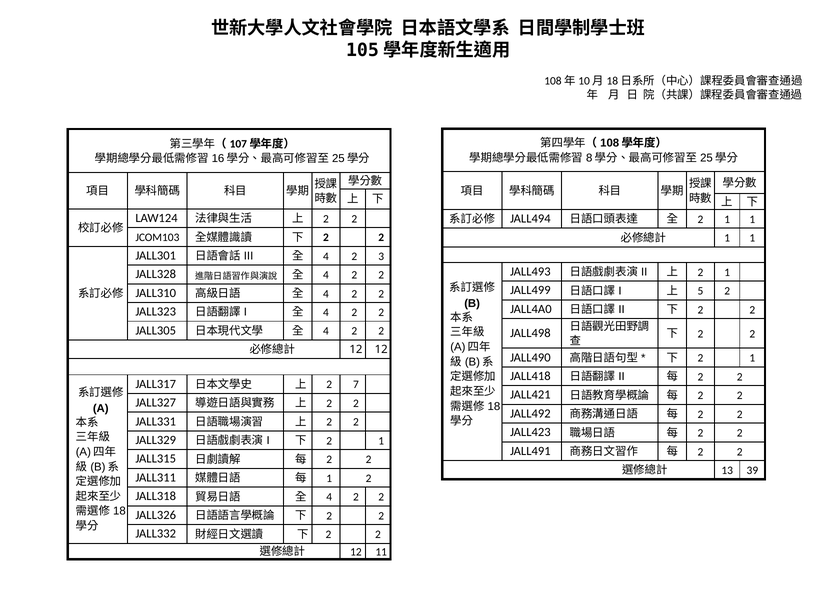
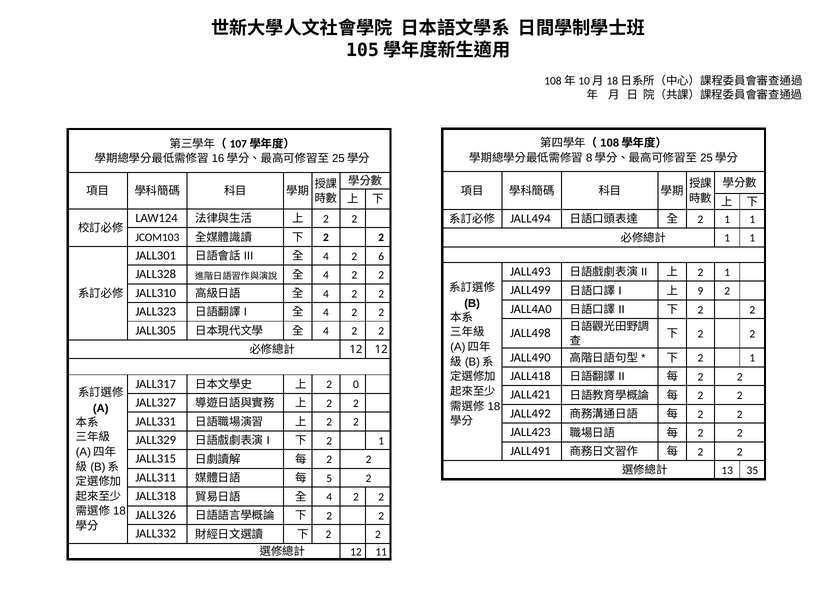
3: 3 -> 6
5: 5 -> 9
7: 7 -> 0
39: 39 -> 35
1 at (329, 478): 1 -> 5
